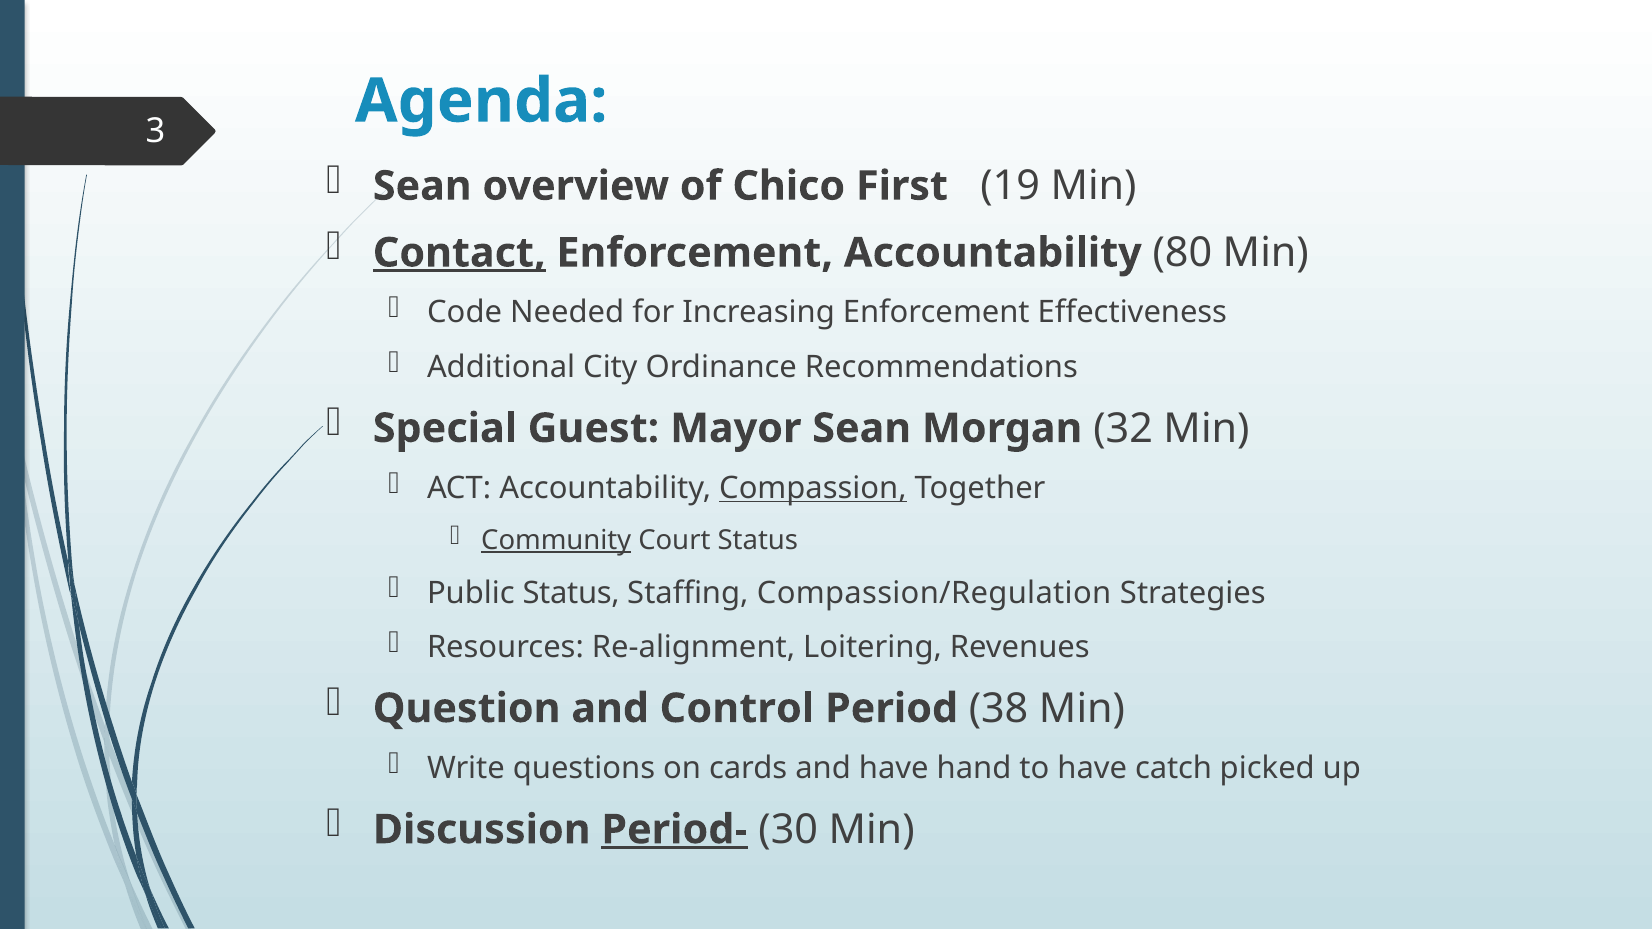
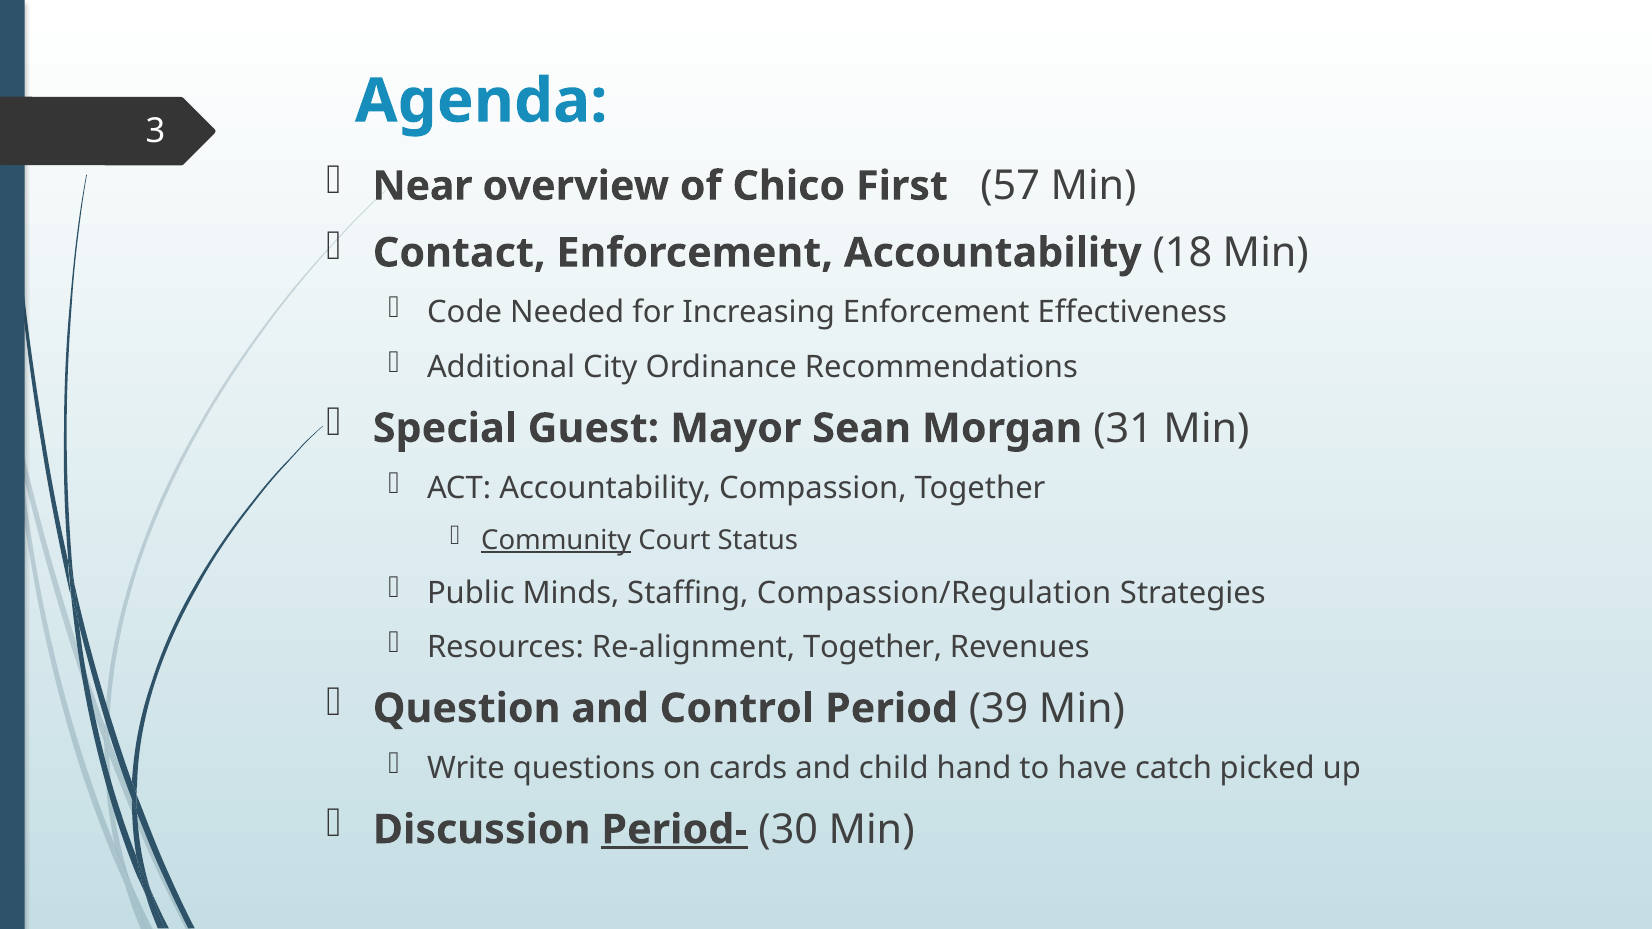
Sean at (422, 186): Sean -> Near
19: 19 -> 57
Contact underline: present -> none
80: 80 -> 18
32: 32 -> 31
Compassion underline: present -> none
Public Status: Status -> Minds
Re-alignment Loitering: Loitering -> Together
38: 38 -> 39
and have: have -> child
